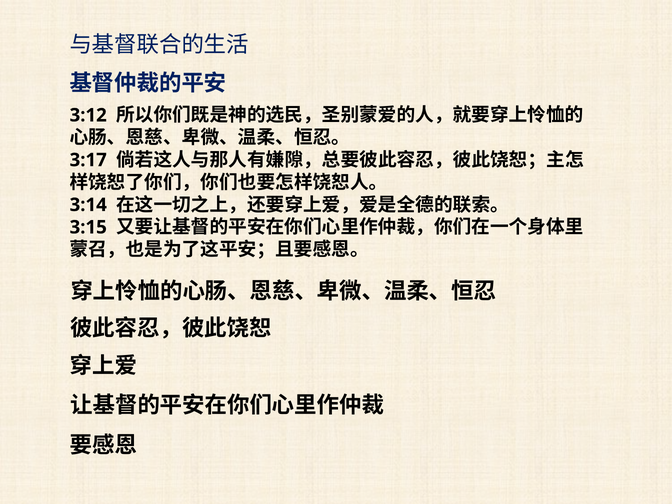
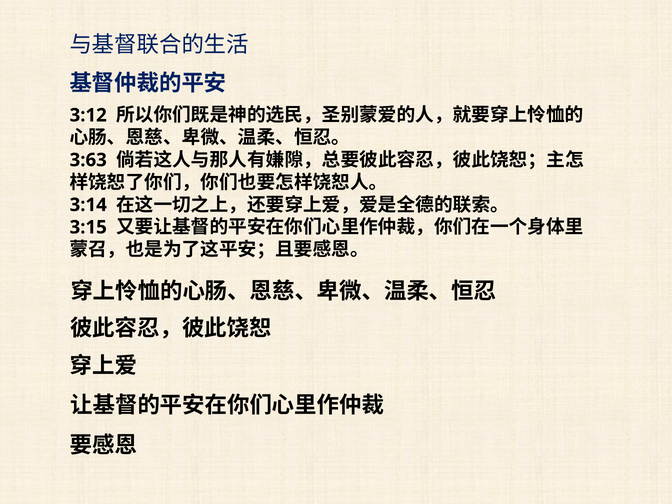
3:17: 3:17 -> 3:63
